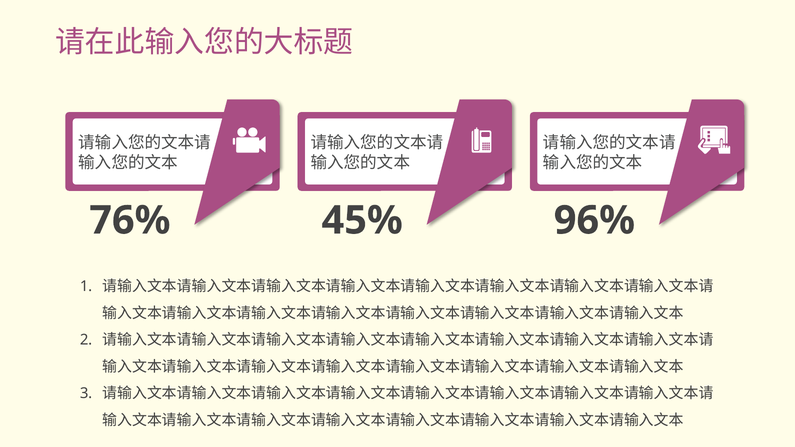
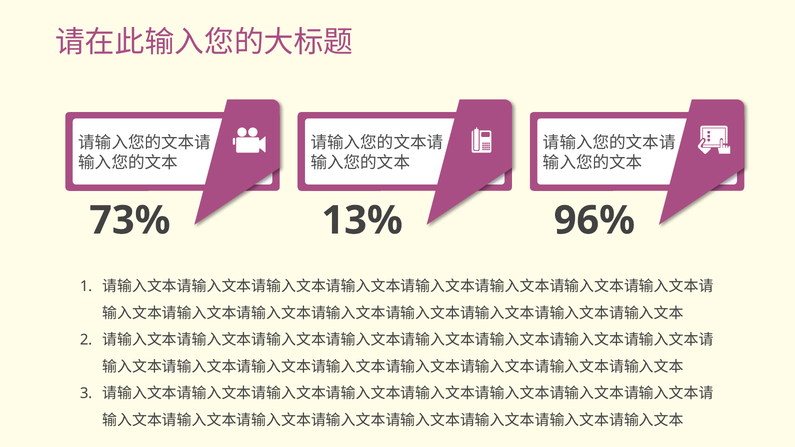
76%: 76% -> 73%
45%: 45% -> 13%
